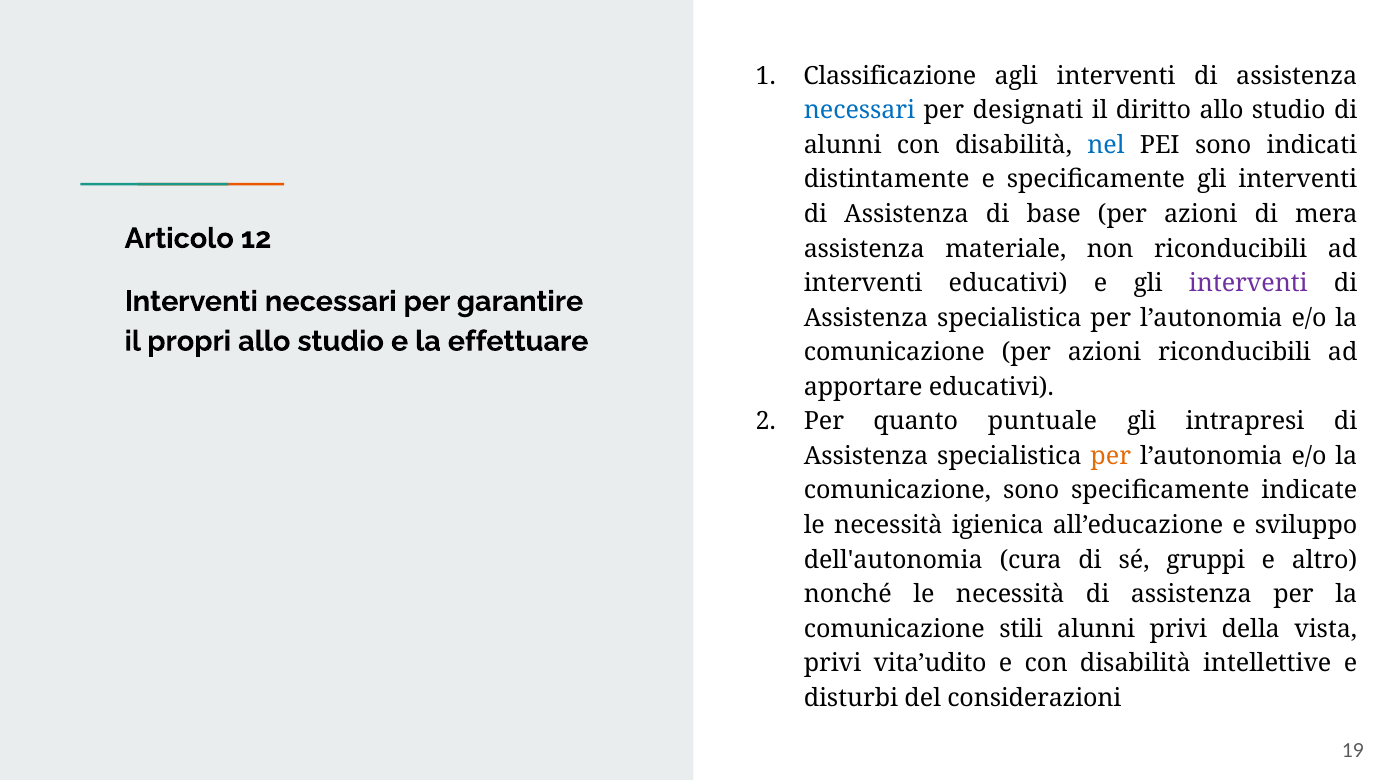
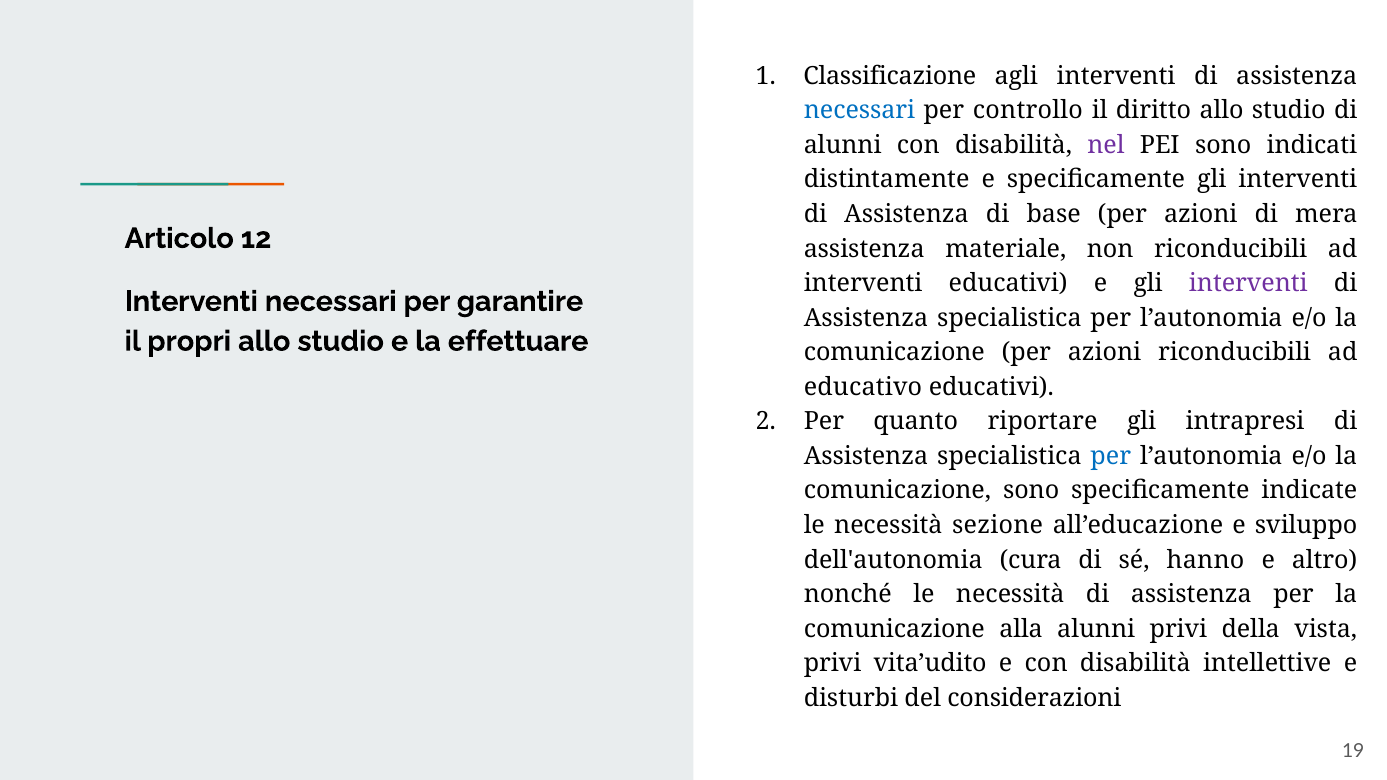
designati: designati -> controllo
nel colour: blue -> purple
apportare: apportare -> educativo
puntuale: puntuale -> riportare
per at (1111, 456) colour: orange -> blue
igienica: igienica -> sezione
gruppi: gruppi -> hanno
stili: stili -> alla
